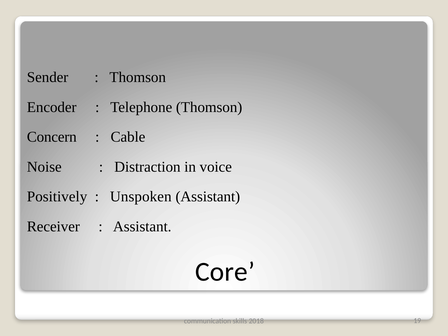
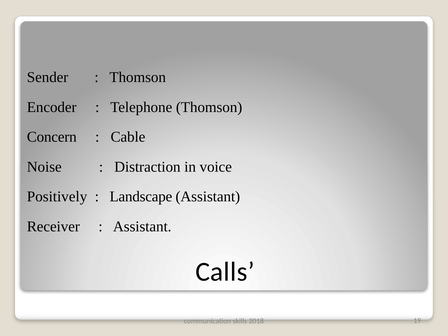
Unspoken: Unspoken -> Landscape
Core: Core -> Calls
